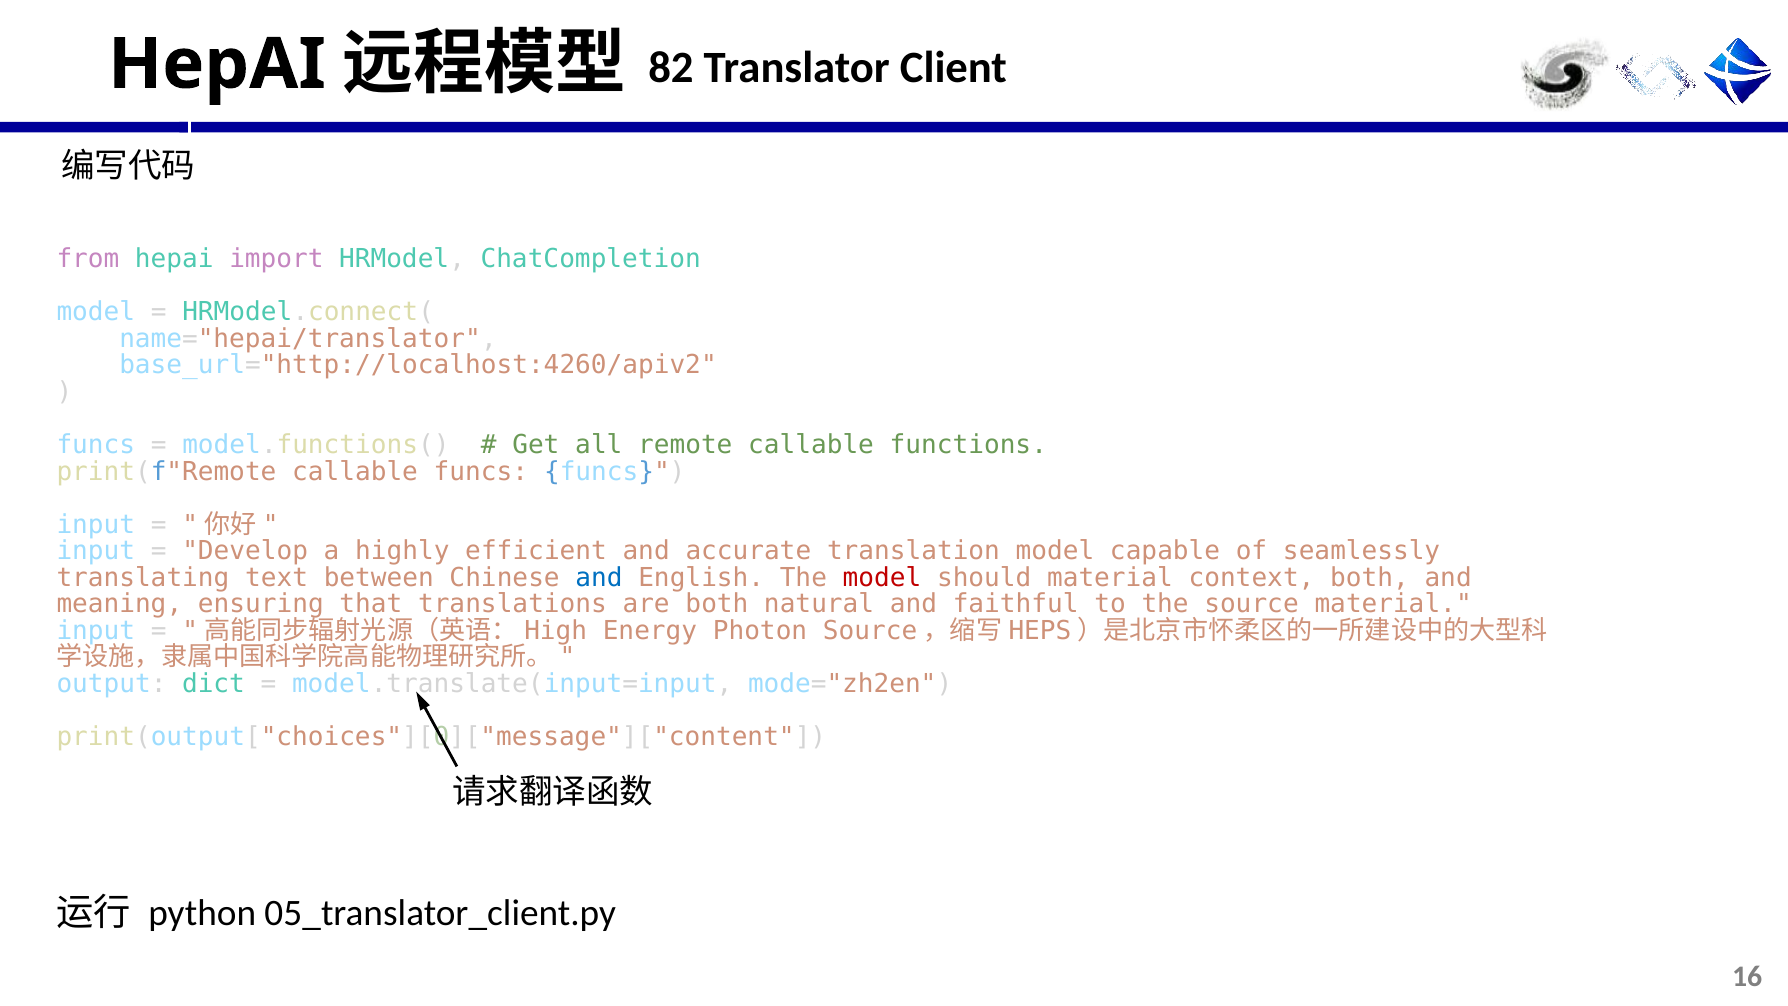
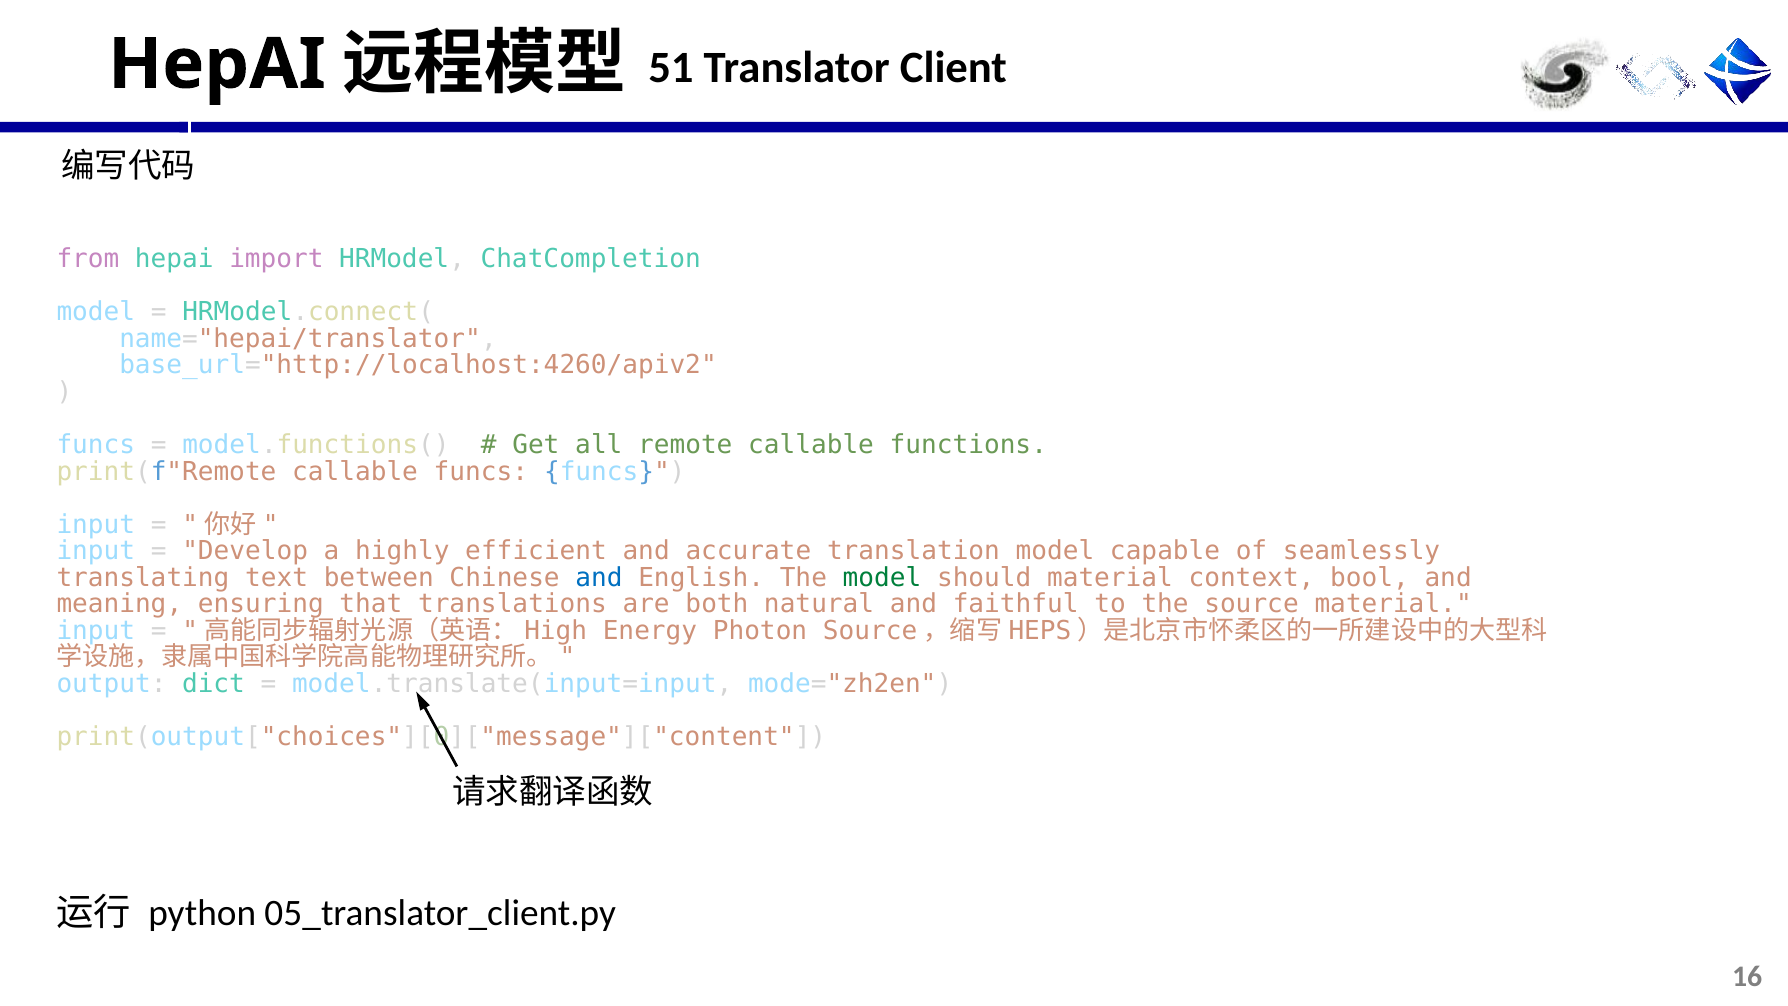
82: 82 -> 51
model at (882, 578) colour: red -> green
context both: both -> bool
